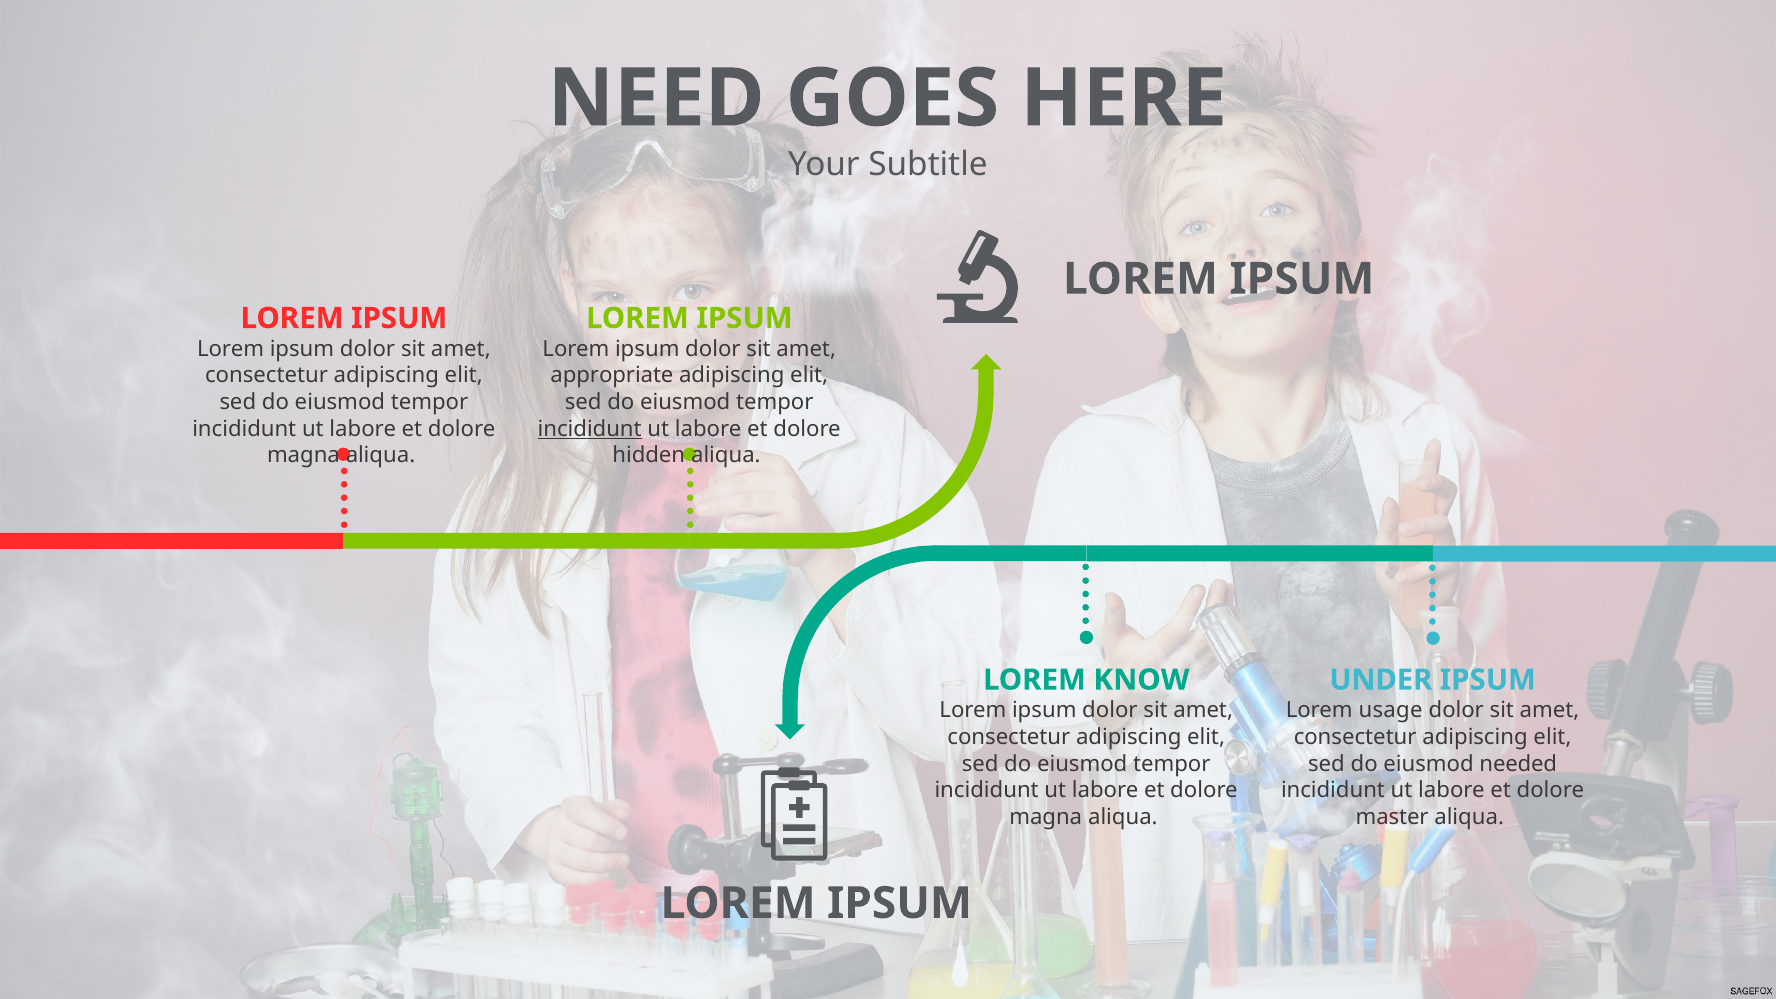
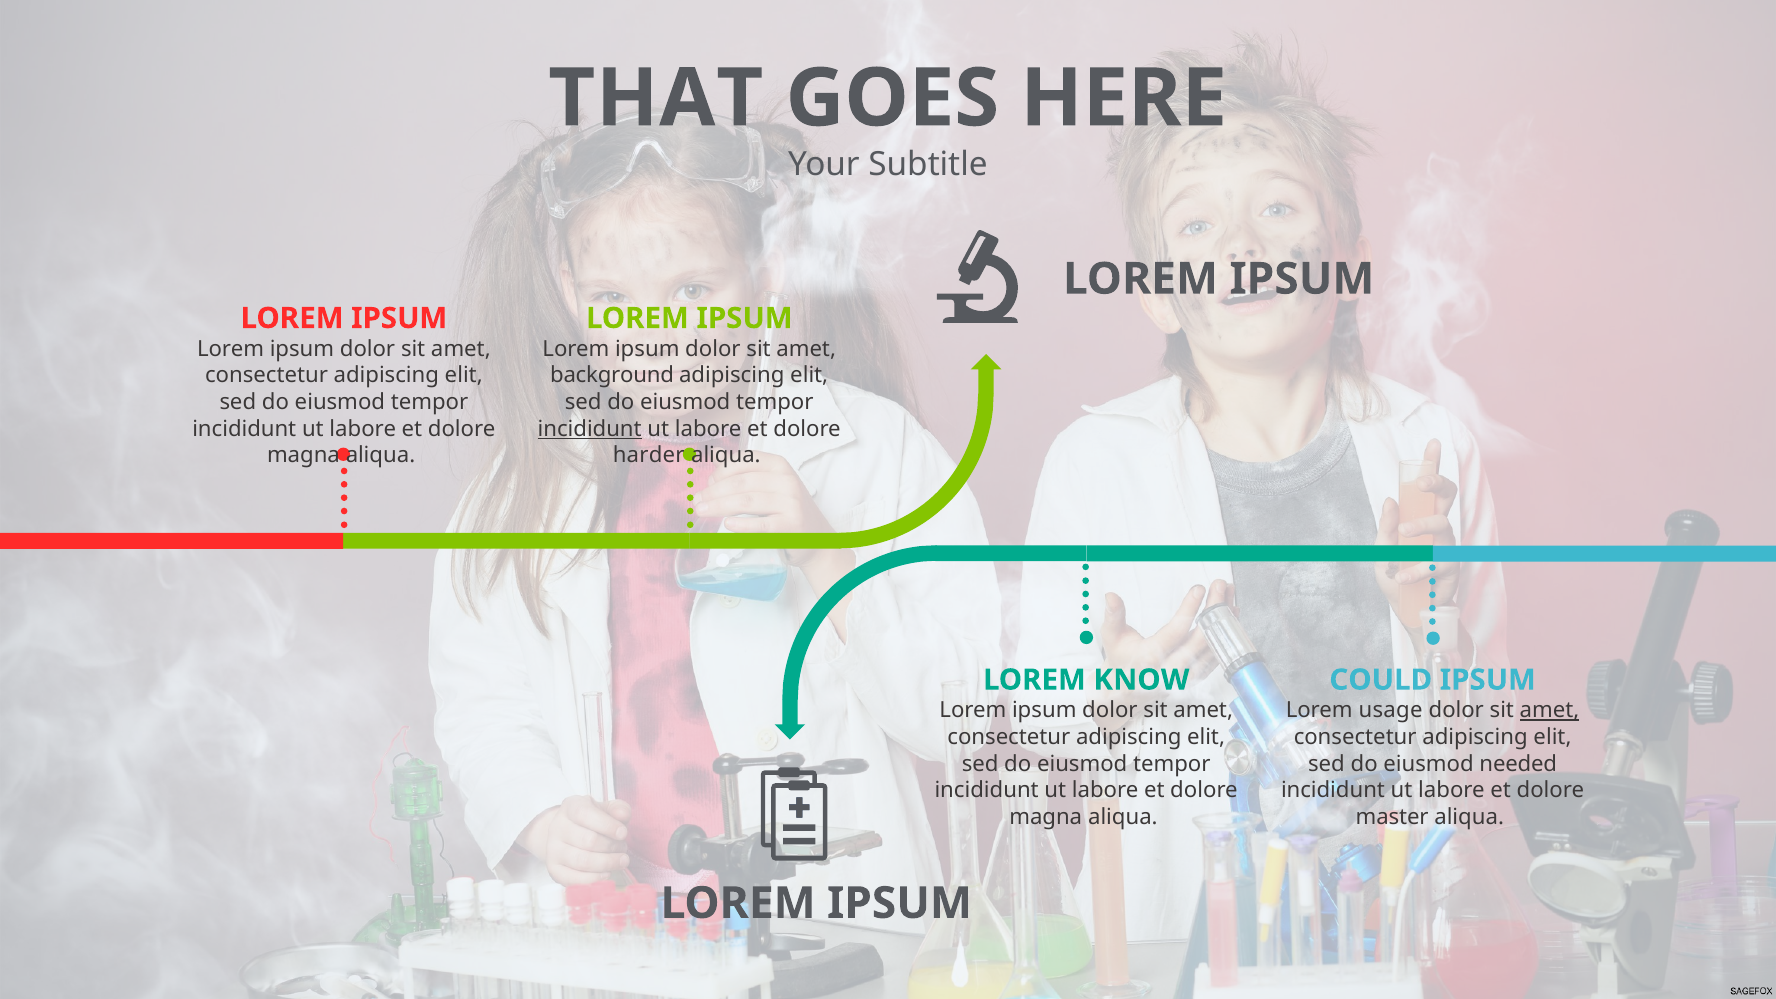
NEED: NEED -> THAT
appropriate: appropriate -> background
hidden: hidden -> harder
UNDER: UNDER -> COULD
amet at (1549, 710) underline: none -> present
